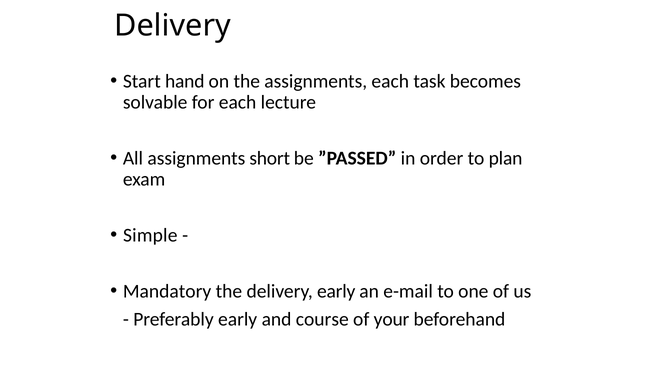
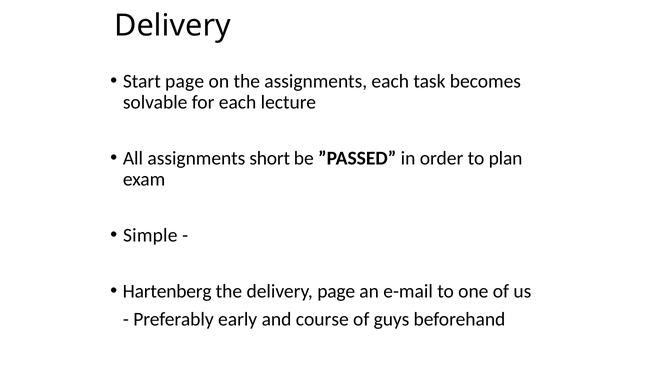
Start hand: hand -> page
Mandatory: Mandatory -> Hartenberg
delivery early: early -> page
your: your -> guys
